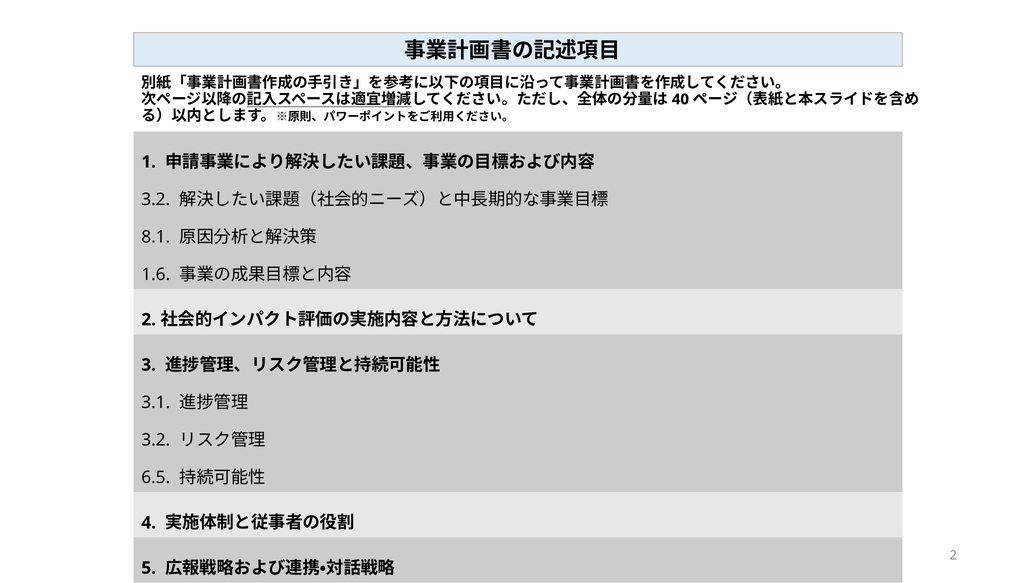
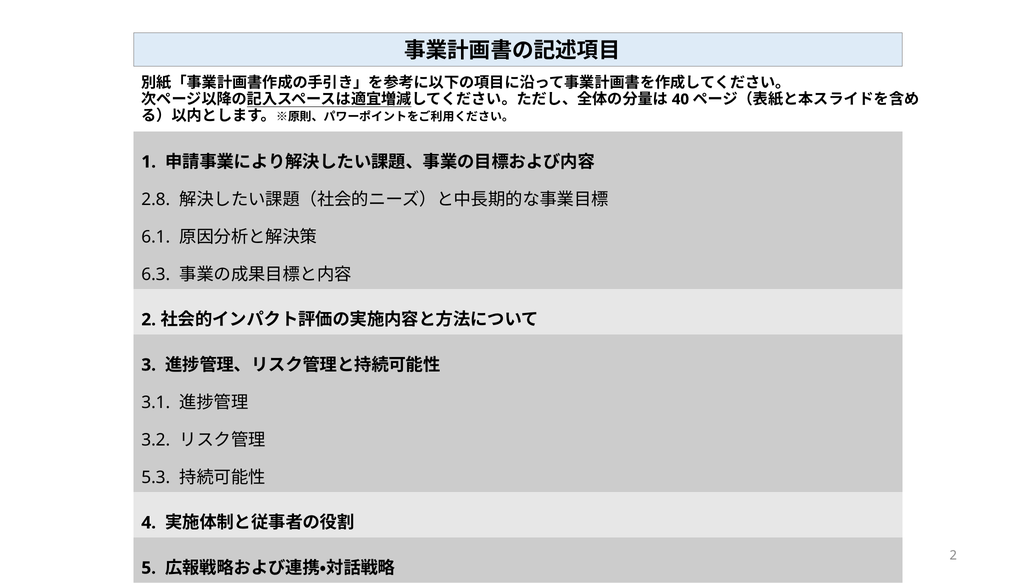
3.2 at (156, 199): 3.2 -> 2.8
8.1: 8.1 -> 6.1
1.6: 1.6 -> 6.3
6.5: 6.5 -> 5.3
